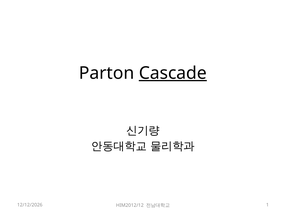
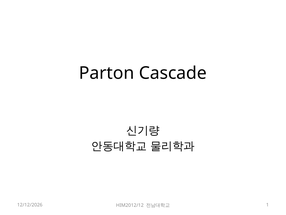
Cascade underline: present -> none
